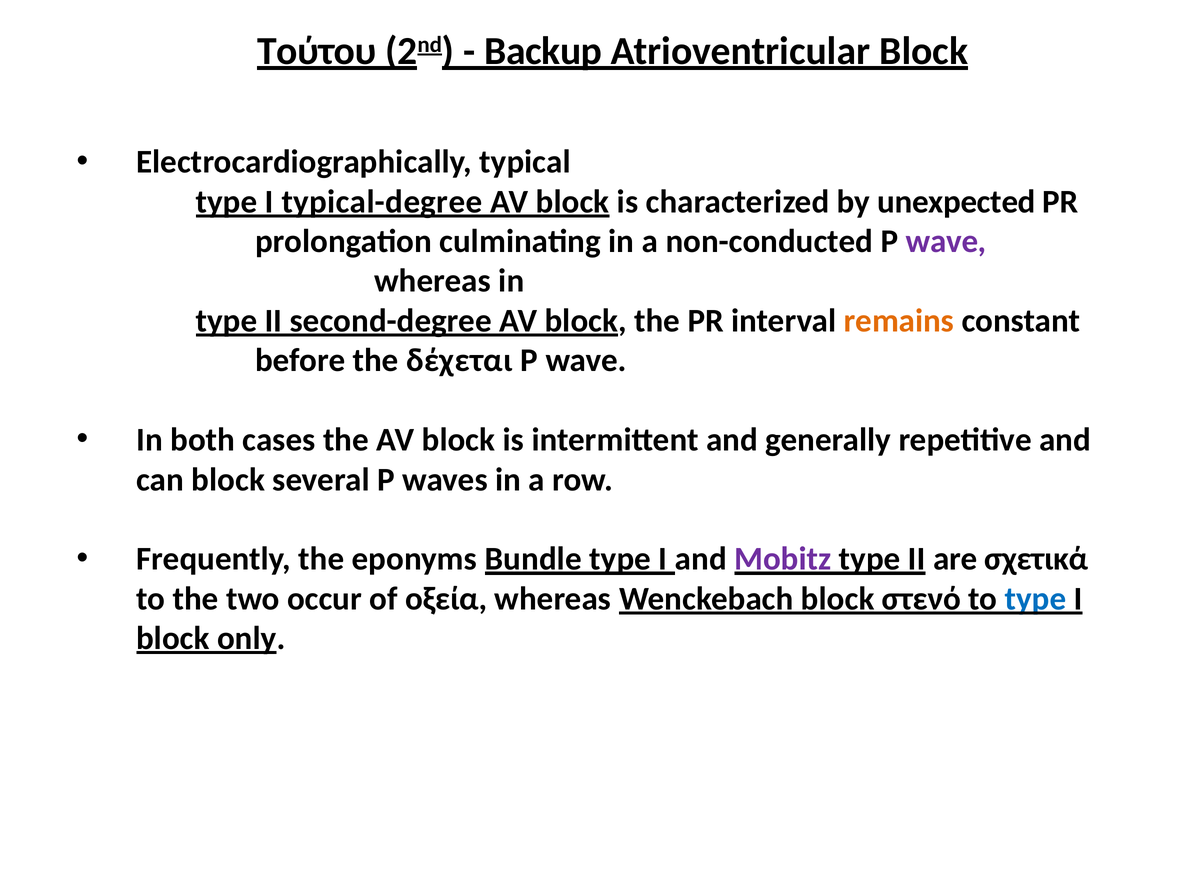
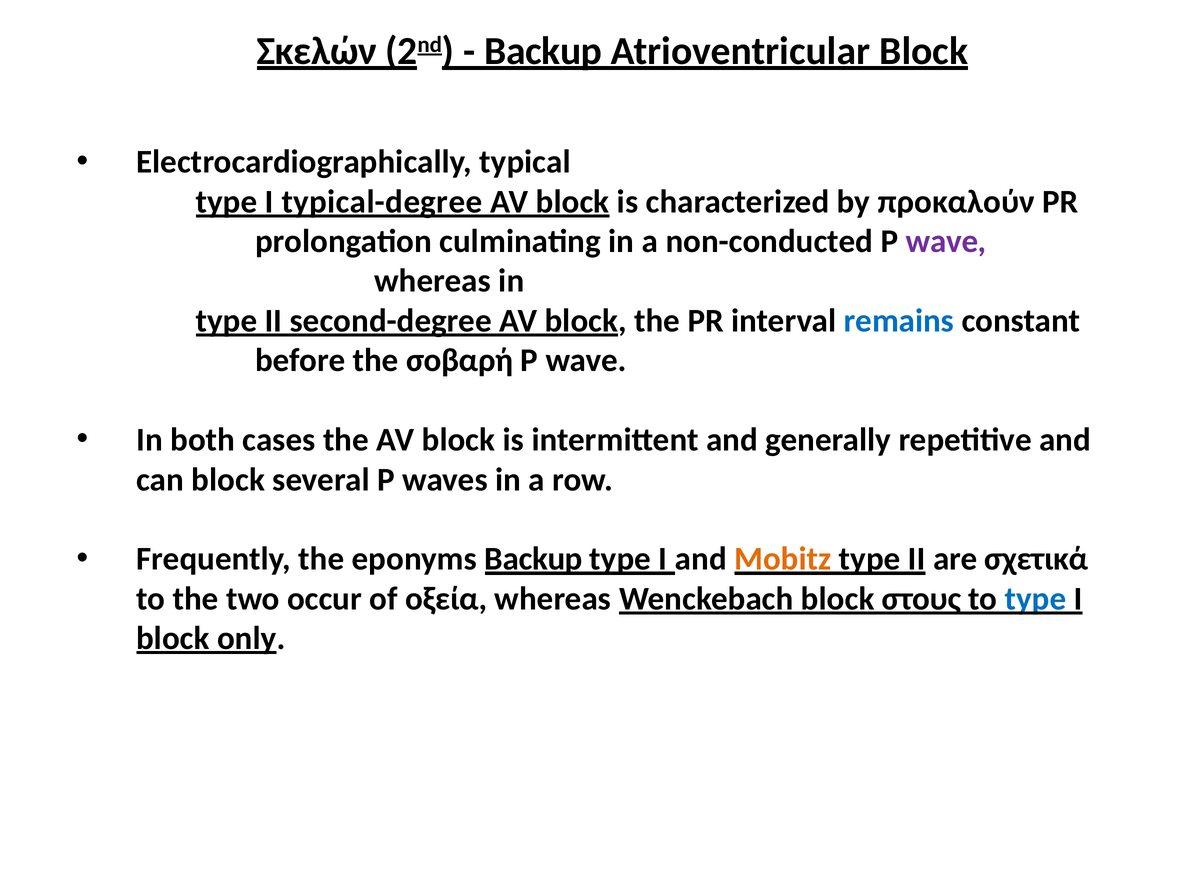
Τούτου: Τούτου -> Σκελών
unexpected: unexpected -> προκαλούν
remains colour: orange -> blue
δέχεται: δέχεται -> σοβαρή
eponyms Bundle: Bundle -> Backup
Mobitz colour: purple -> orange
στενό: στενό -> στους
